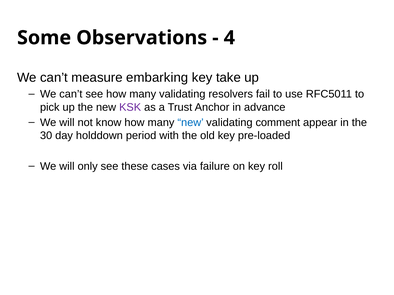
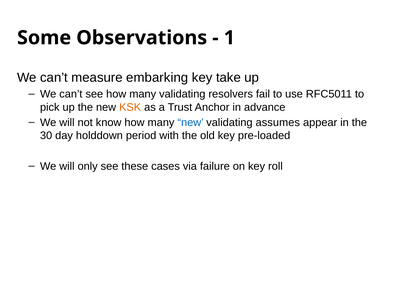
4: 4 -> 1
KSK colour: purple -> orange
comment: comment -> assumes
